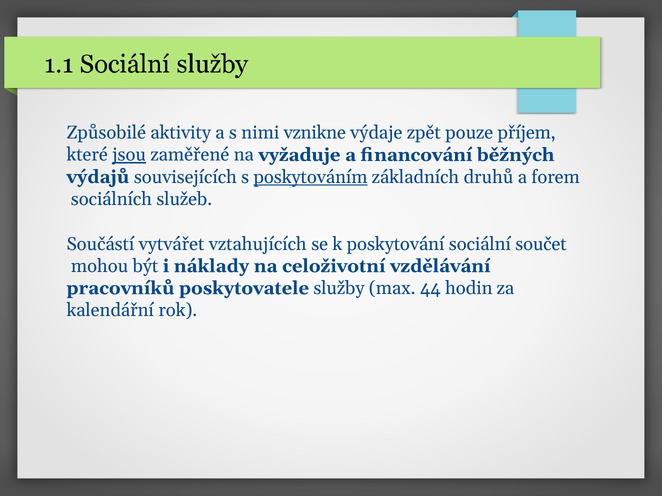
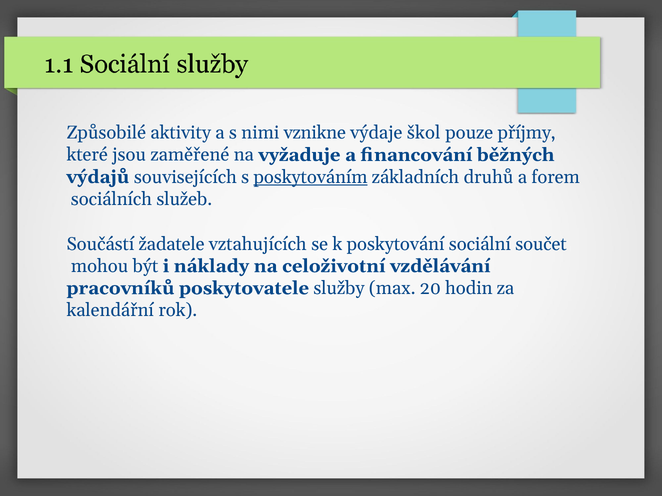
zpět: zpět -> škol
příjem: příjem -> příjmy
jsou underline: present -> none
vytvářet: vytvářet -> žadatele
44: 44 -> 20
